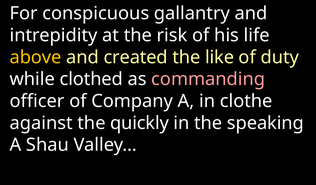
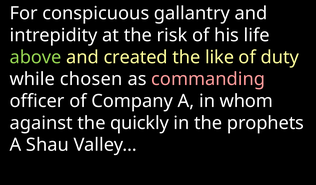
above colour: yellow -> light green
clothed: clothed -> chosen
clothe: clothe -> whom
speaking: speaking -> prophets
